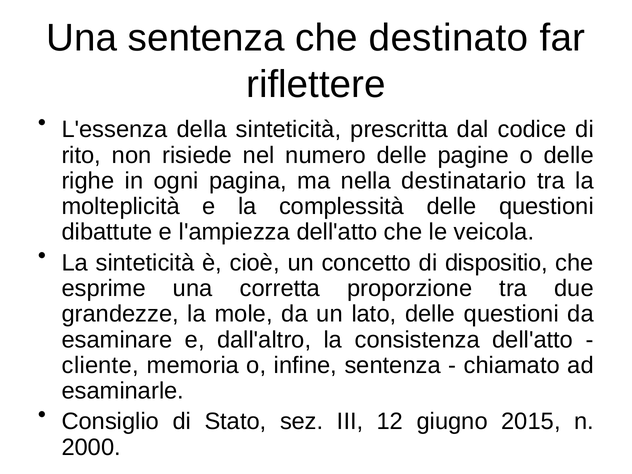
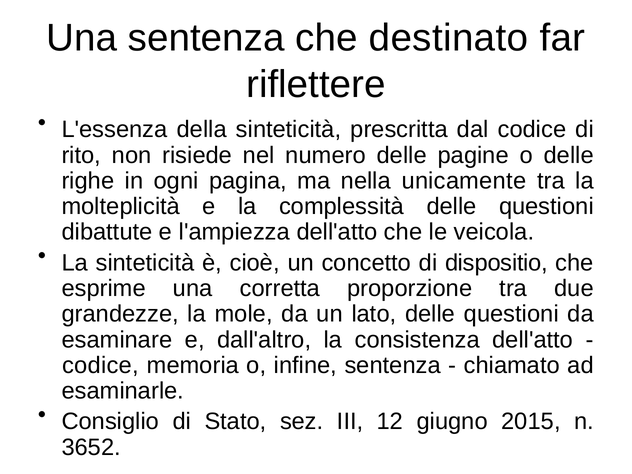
destinatario: destinatario -> unicamente
cliente at (100, 365): cliente -> codice
2000: 2000 -> 3652
